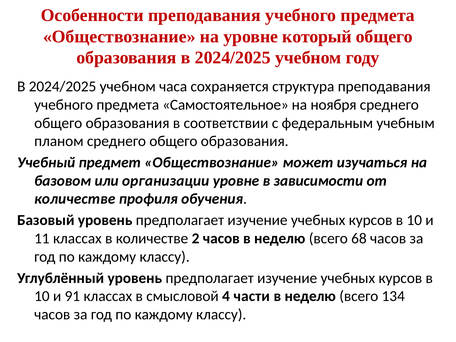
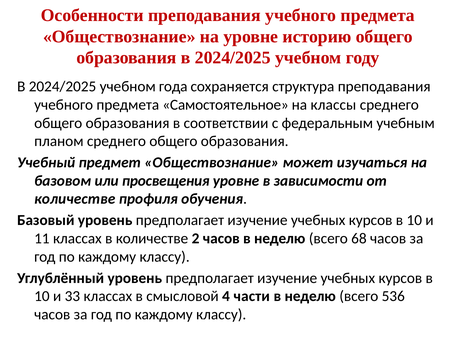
который: который -> историю
часа: часа -> года
ноября: ноября -> классы
организации: организации -> просвещения
91: 91 -> 33
134: 134 -> 536
